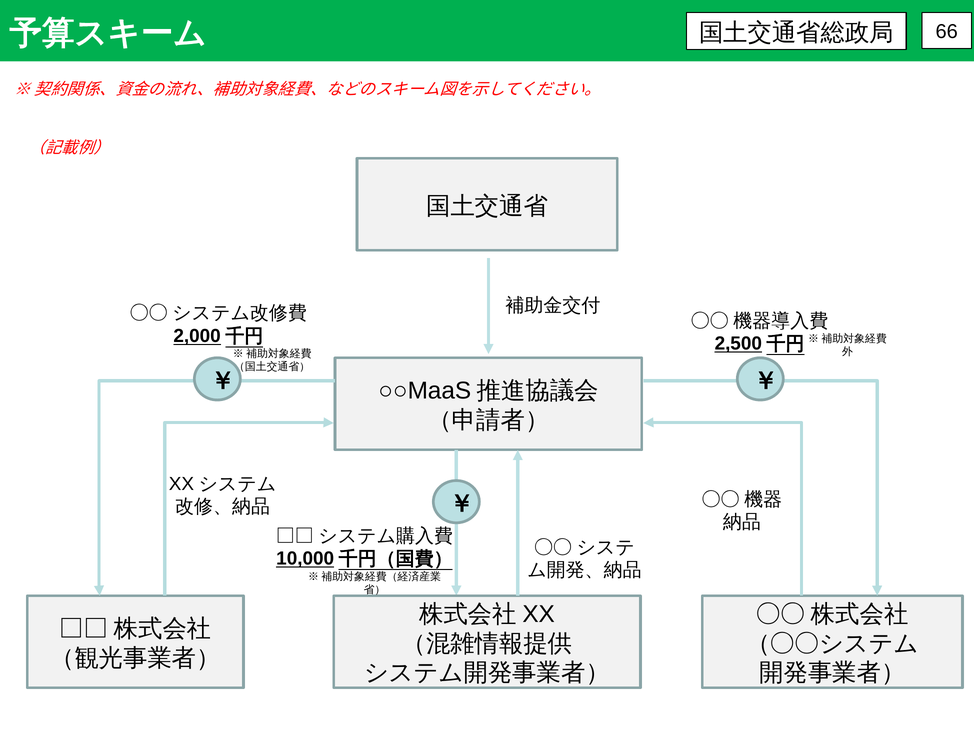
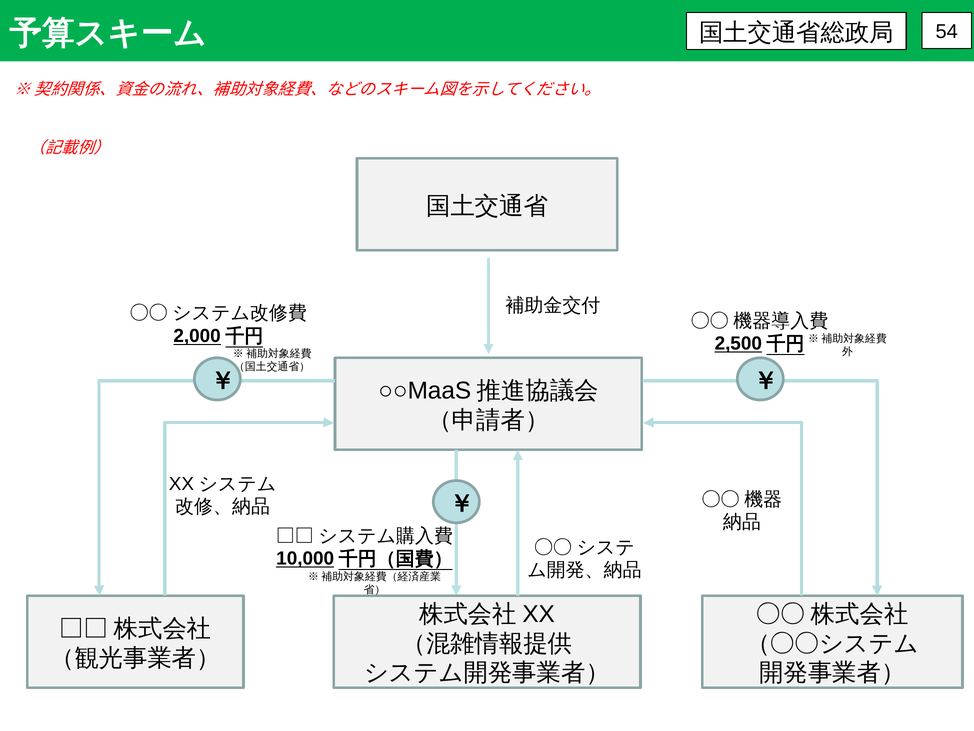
66: 66 -> 54
